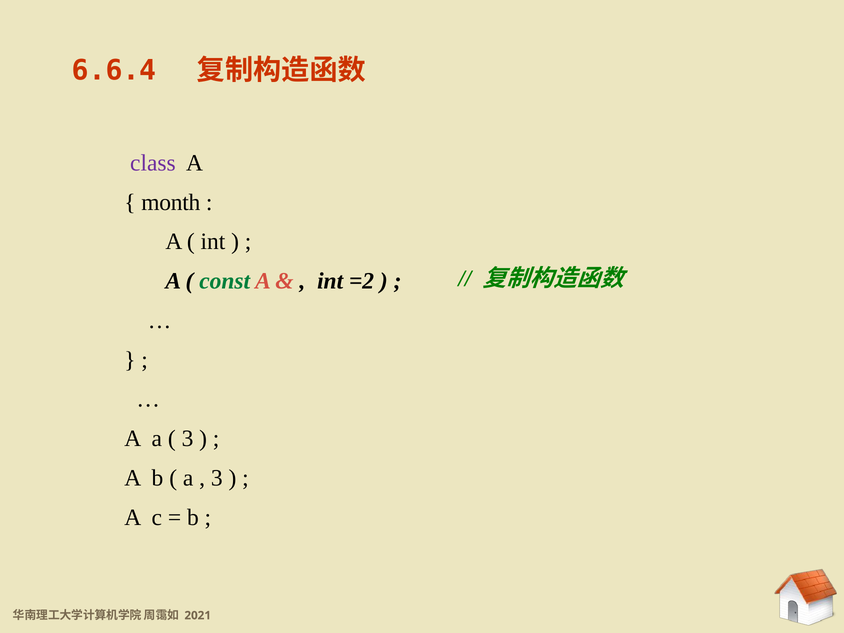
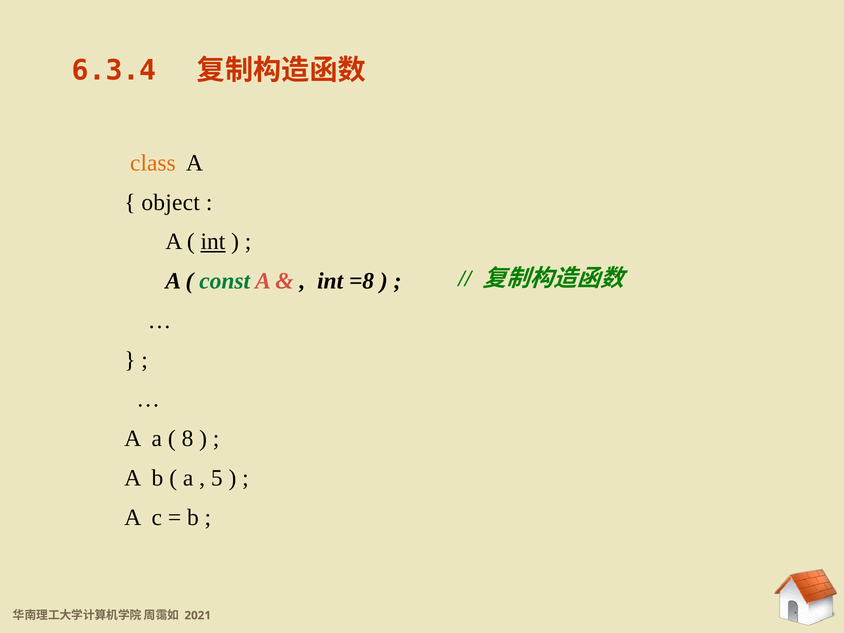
6.6.4: 6.6.4 -> 6.3.4
class colour: purple -> orange
month: month -> object
int at (213, 242) underline: none -> present
=2: =2 -> =8
3 at (188, 439): 3 -> 8
3 at (217, 478): 3 -> 5
